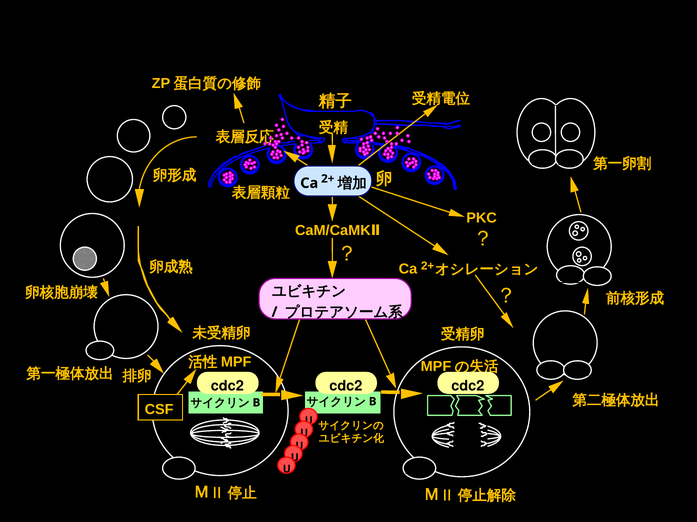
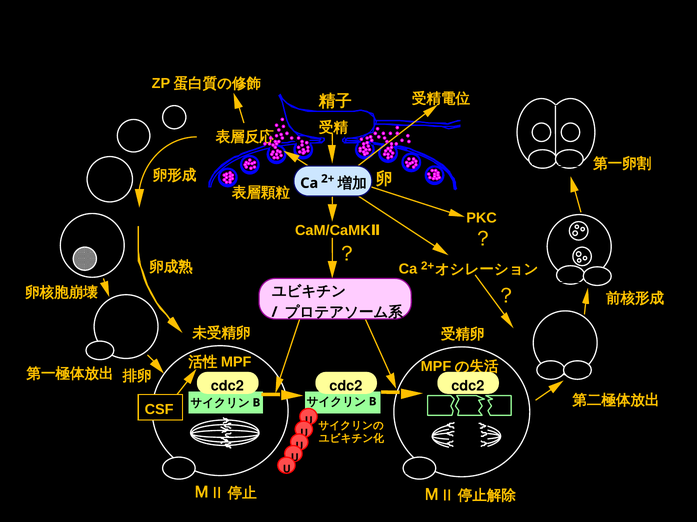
2PB at (569, 162) underline: none -> present
